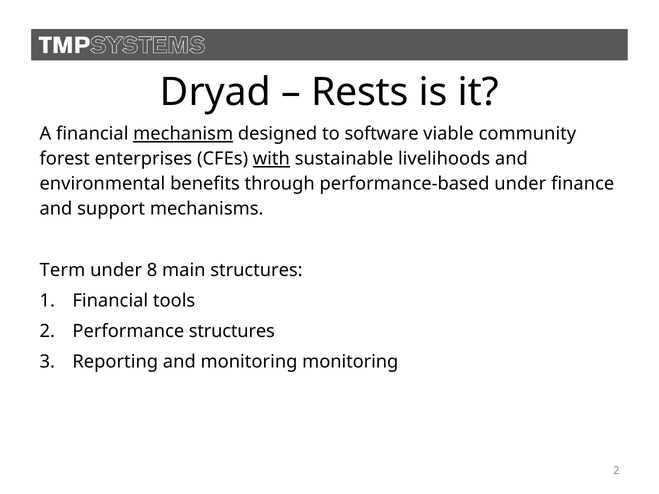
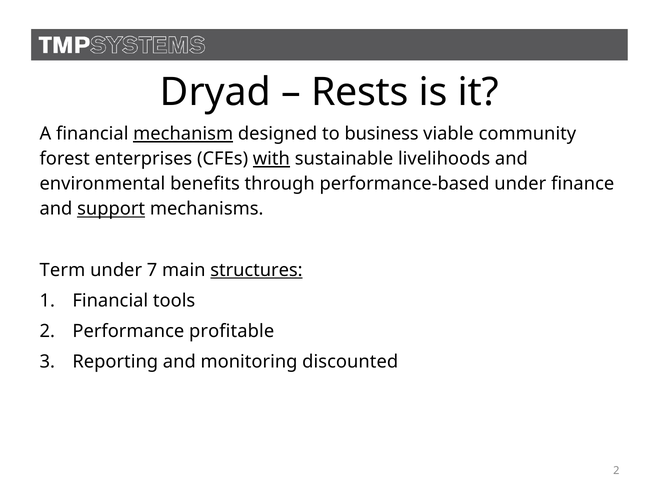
software: software -> business
support underline: none -> present
8: 8 -> 7
structures at (256, 270) underline: none -> present
Performance structures: structures -> profitable
monitoring monitoring: monitoring -> discounted
